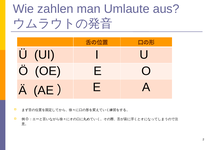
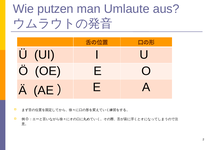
zahlen: zahlen -> putzen
